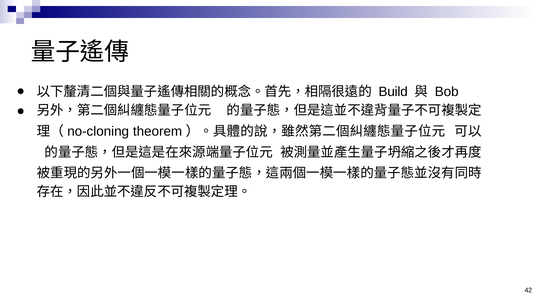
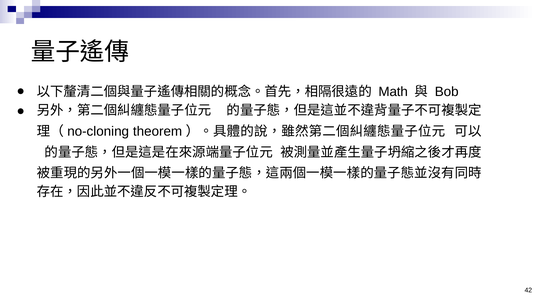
Build: Build -> Math
